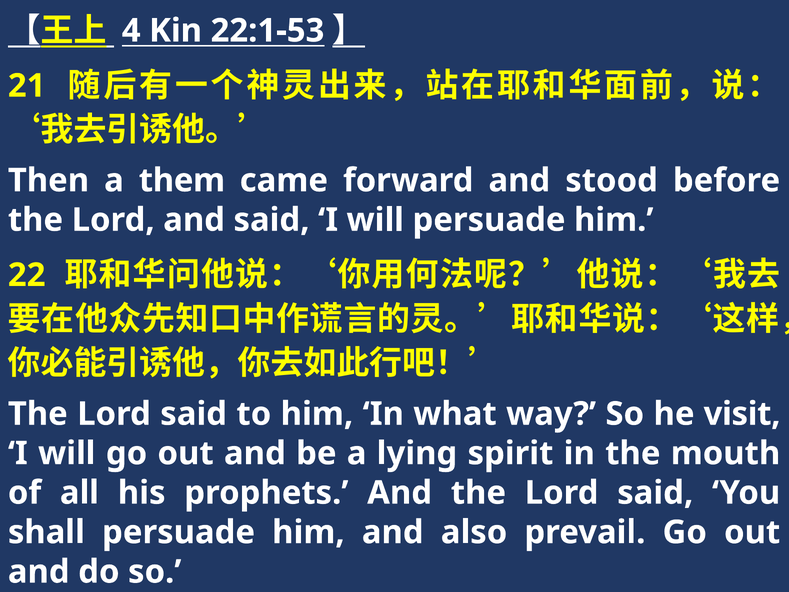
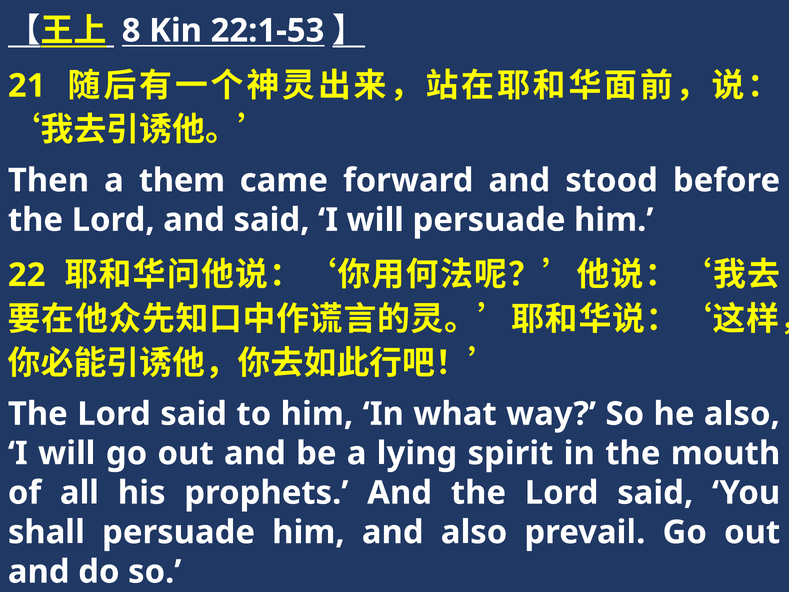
4: 4 -> 8
he visit: visit -> also
